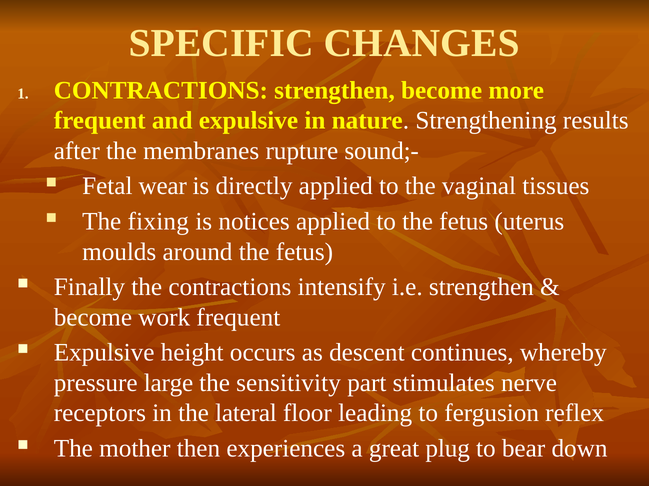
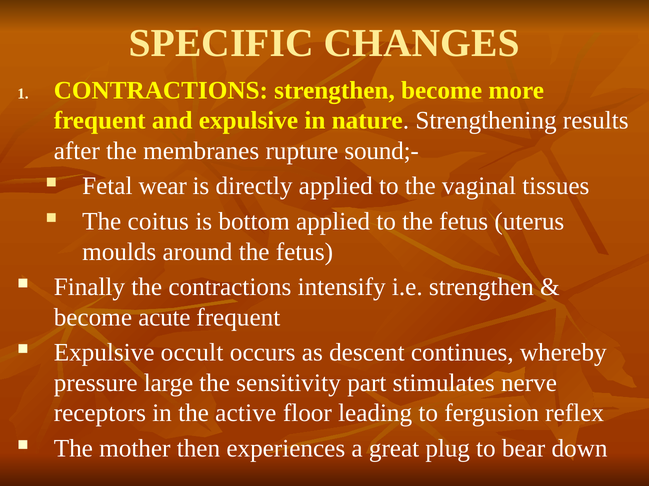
fixing: fixing -> coitus
notices: notices -> bottom
work: work -> acute
height: height -> occult
lateral: lateral -> active
